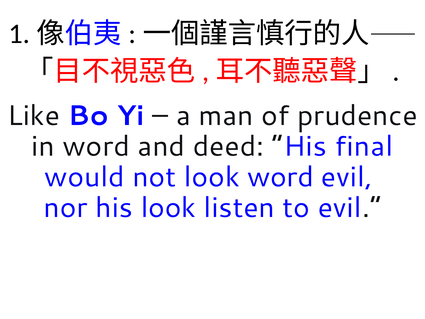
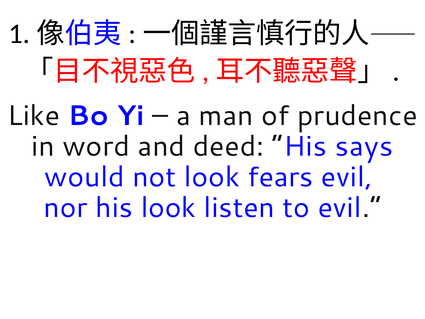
final: final -> says
look word: word -> fears
